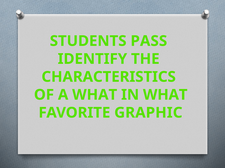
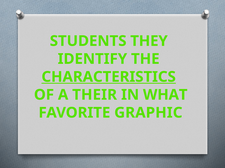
PASS: PASS -> THEY
CHARACTERISTICS underline: none -> present
A WHAT: WHAT -> THEIR
